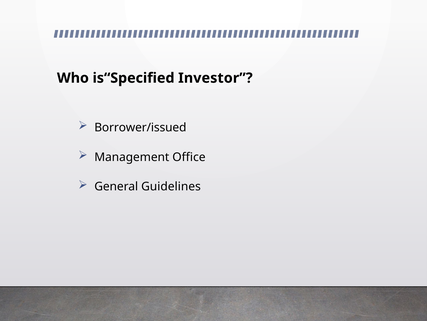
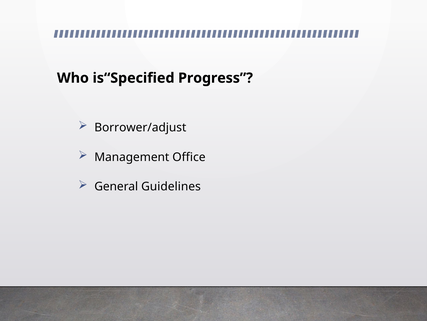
Investor: Investor -> Progress
Borrower/issued: Borrower/issued -> Borrower/adjust
